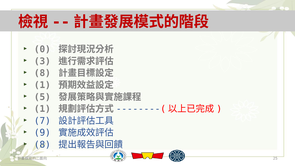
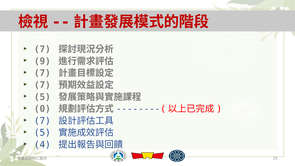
0 at (42, 49): 0 -> 7
3: 3 -> 9
8 at (42, 73): 8 -> 7
1 at (42, 85): 1 -> 7
1 at (42, 109): 1 -> 0
9 at (42, 133): 9 -> 5
8 at (42, 145): 8 -> 4
